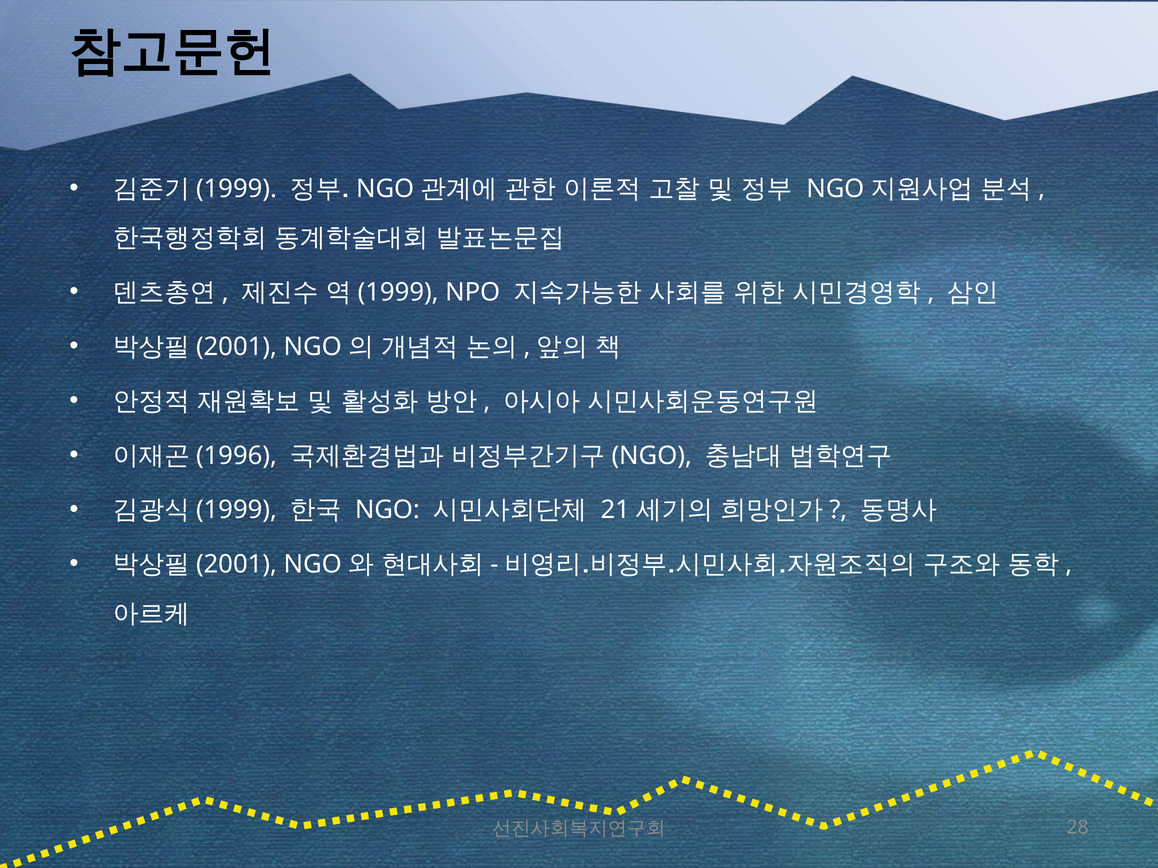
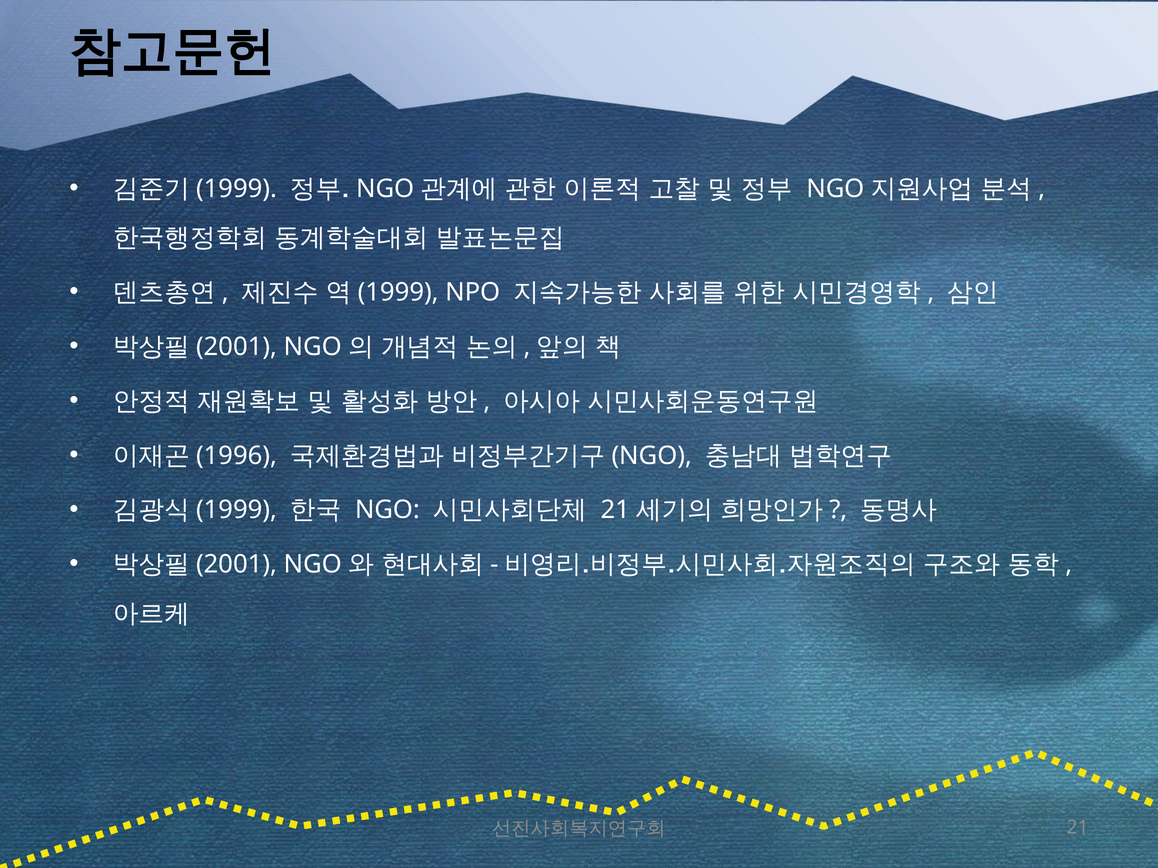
28: 28 -> 21
